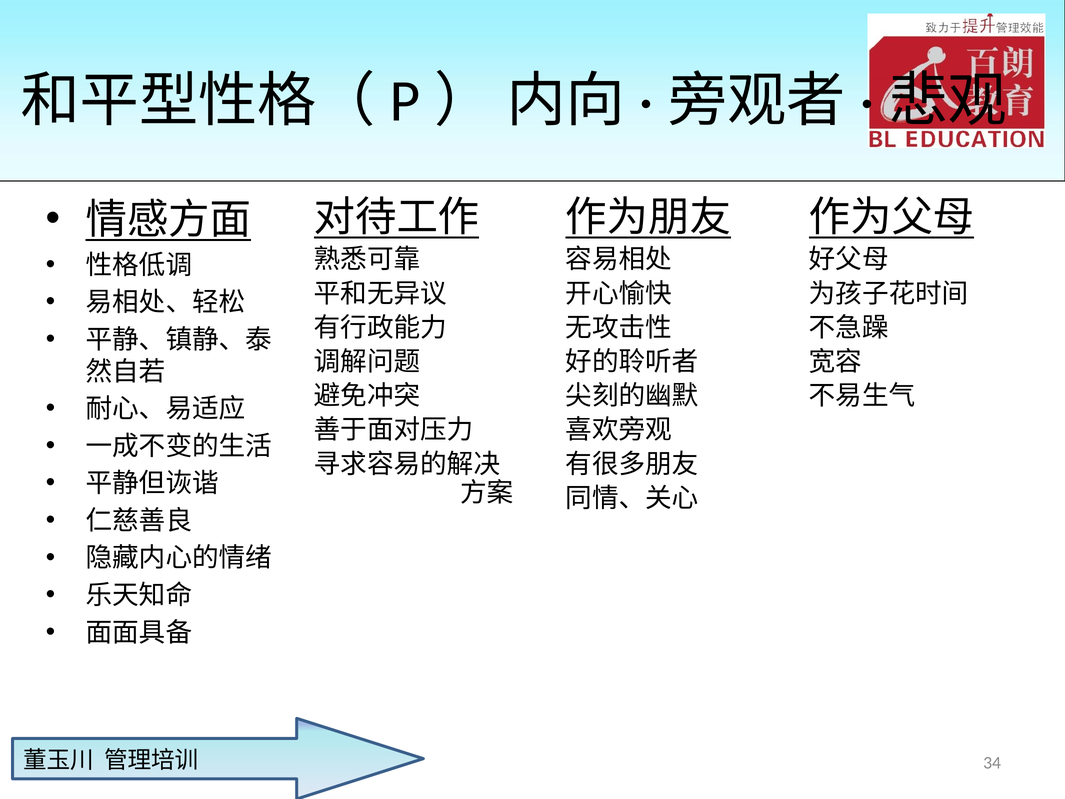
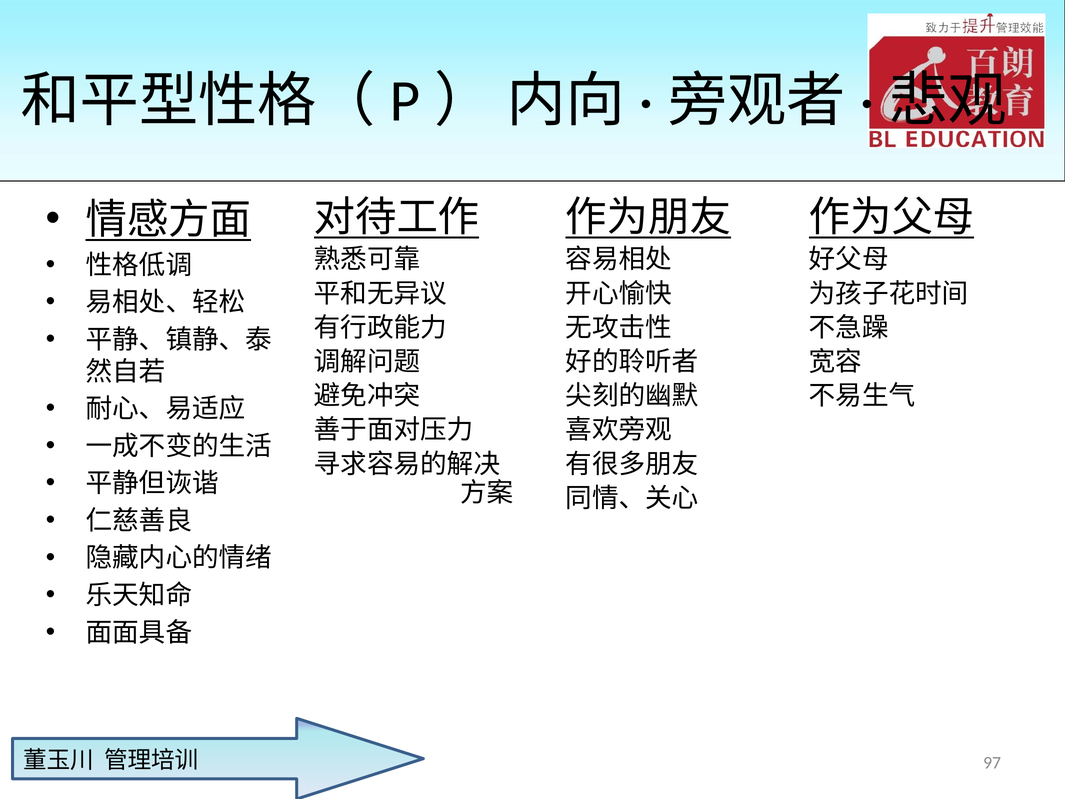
34: 34 -> 97
